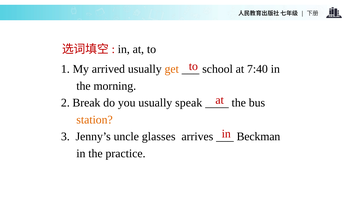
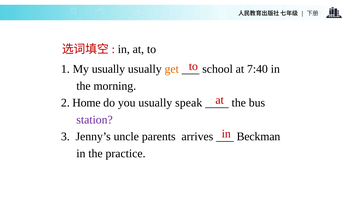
My arrived: arrived -> usually
Break: Break -> Home
station colour: orange -> purple
glasses: glasses -> parents
